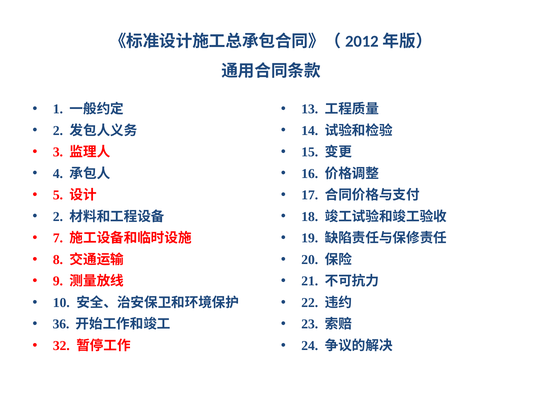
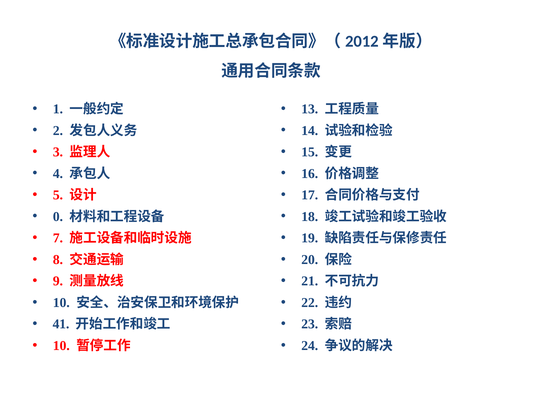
2 at (58, 217): 2 -> 0
36: 36 -> 41
32 at (61, 346): 32 -> 10
